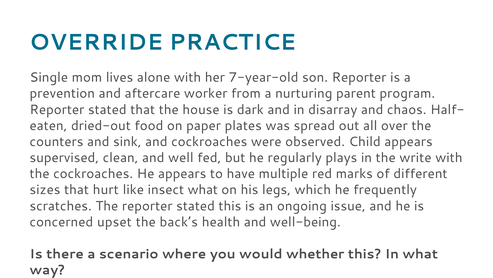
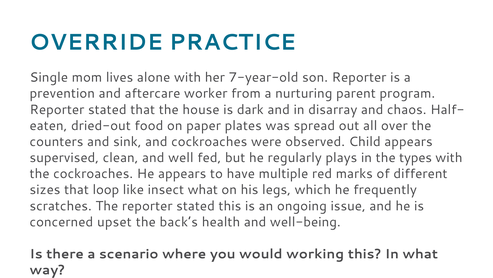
write: write -> types
hurt: hurt -> loop
whether: whether -> working
